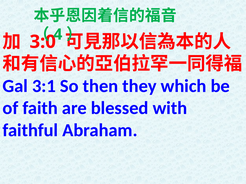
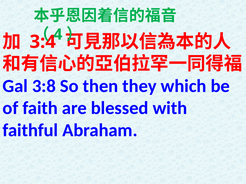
3:0: 3:0 -> 3:4
3:1: 3:1 -> 3:8
